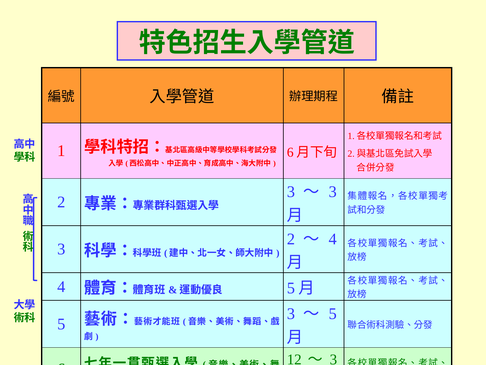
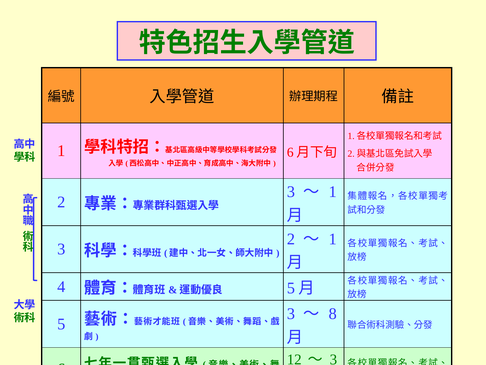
3 at (333, 192): 3 -> 1
4 at (333, 239): 4 -> 1
5 at (333, 313): 5 -> 8
